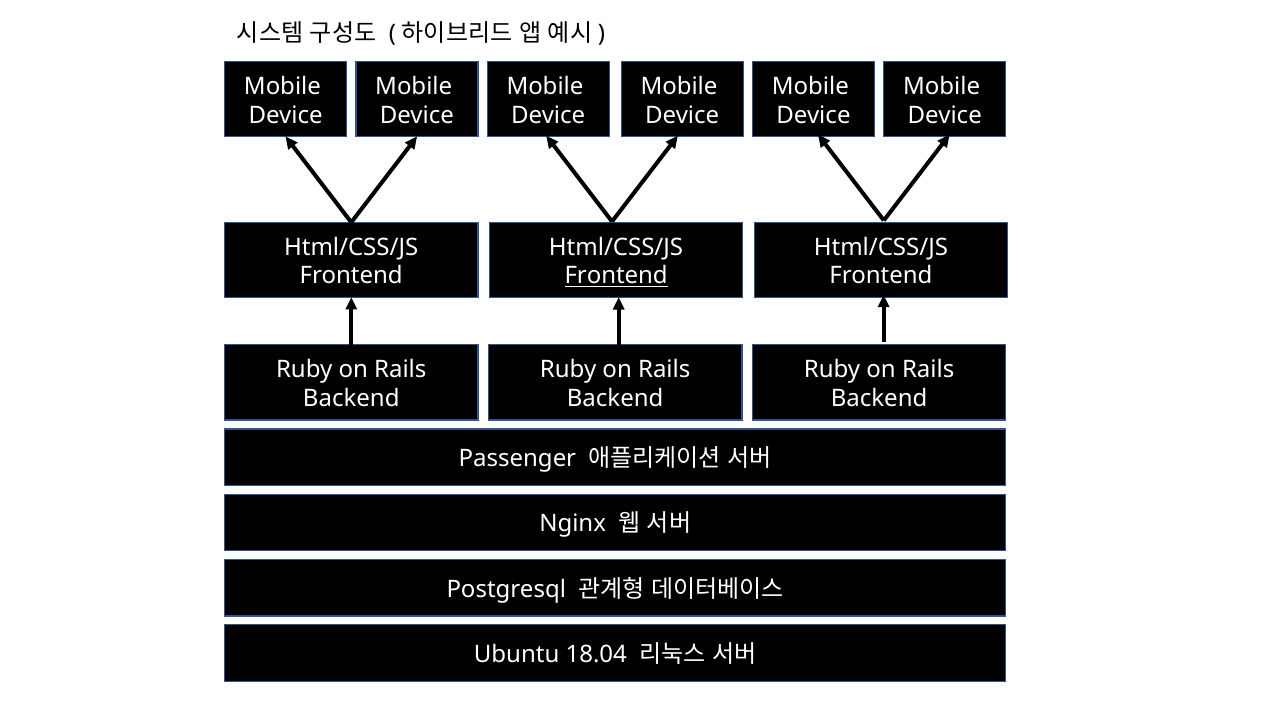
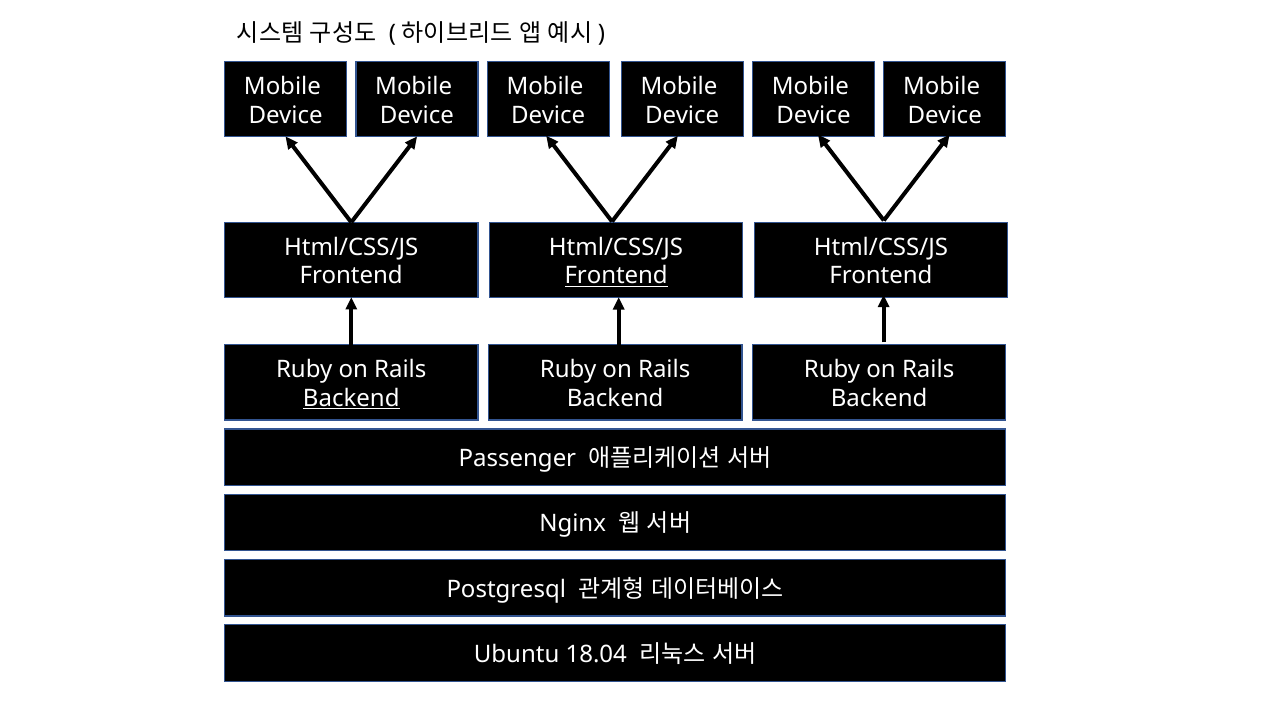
Backend at (351, 399) underline: none -> present
